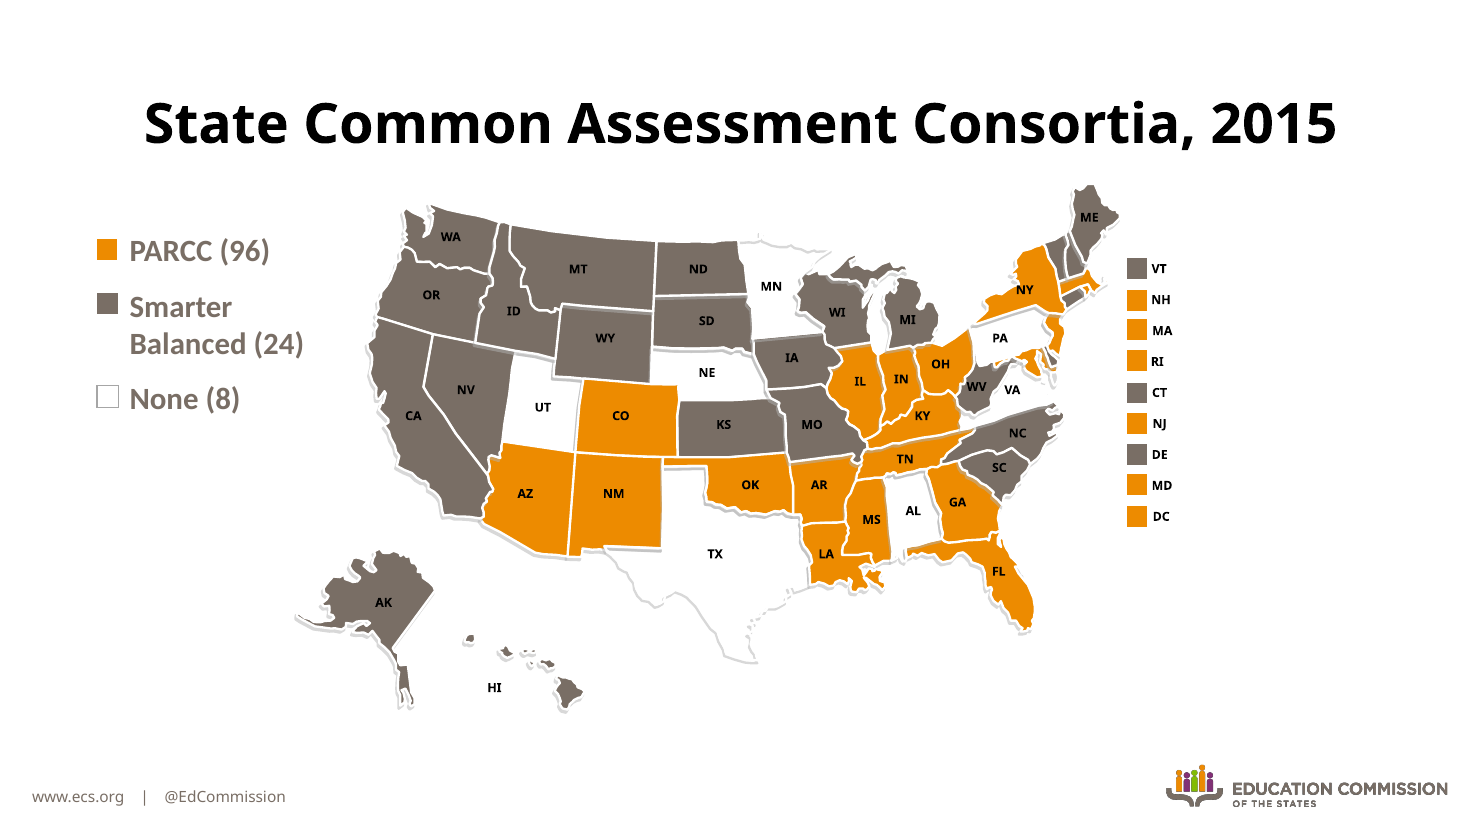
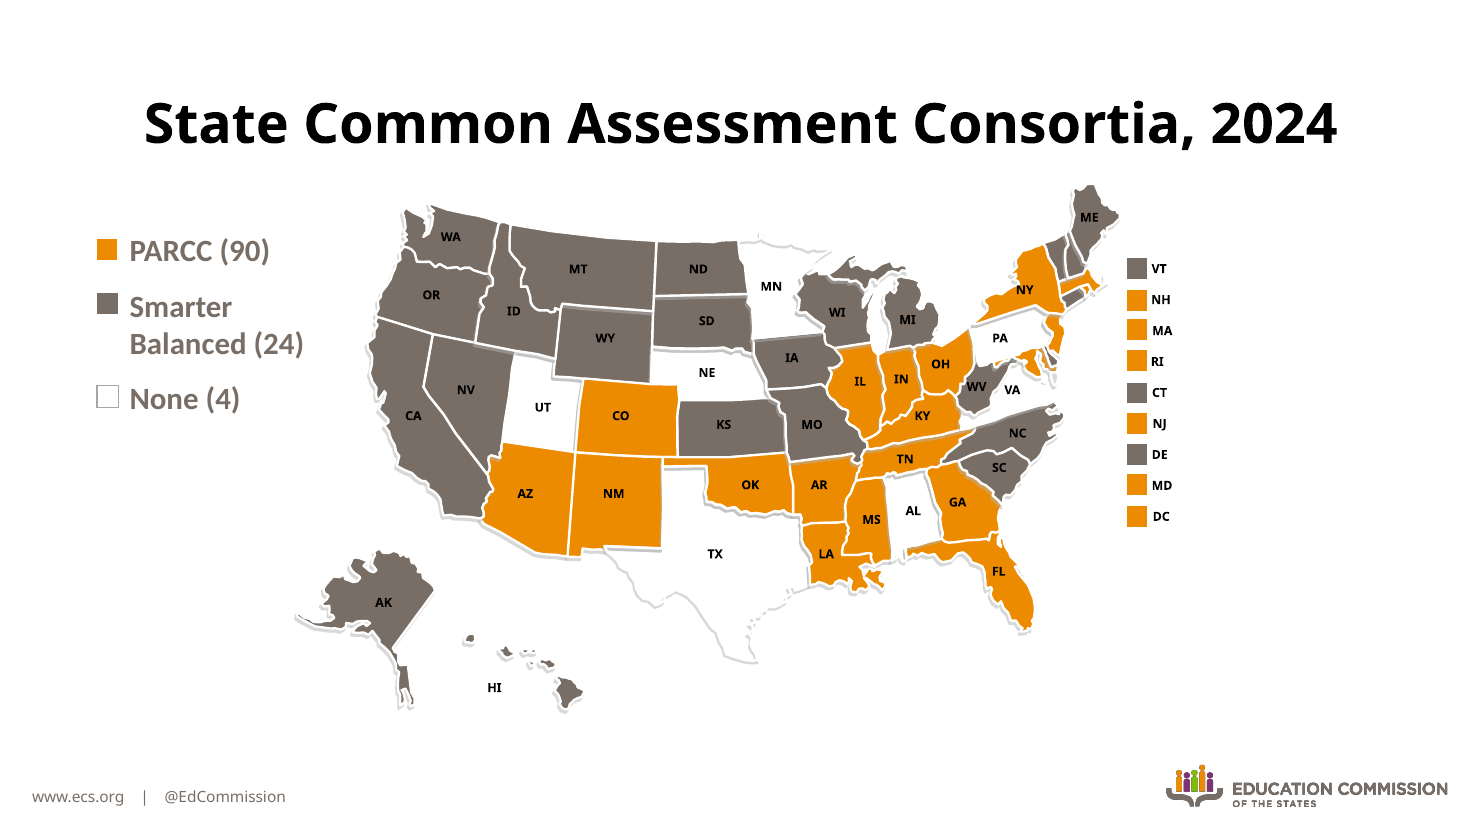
2015: 2015 -> 2024
96: 96 -> 90
8: 8 -> 4
